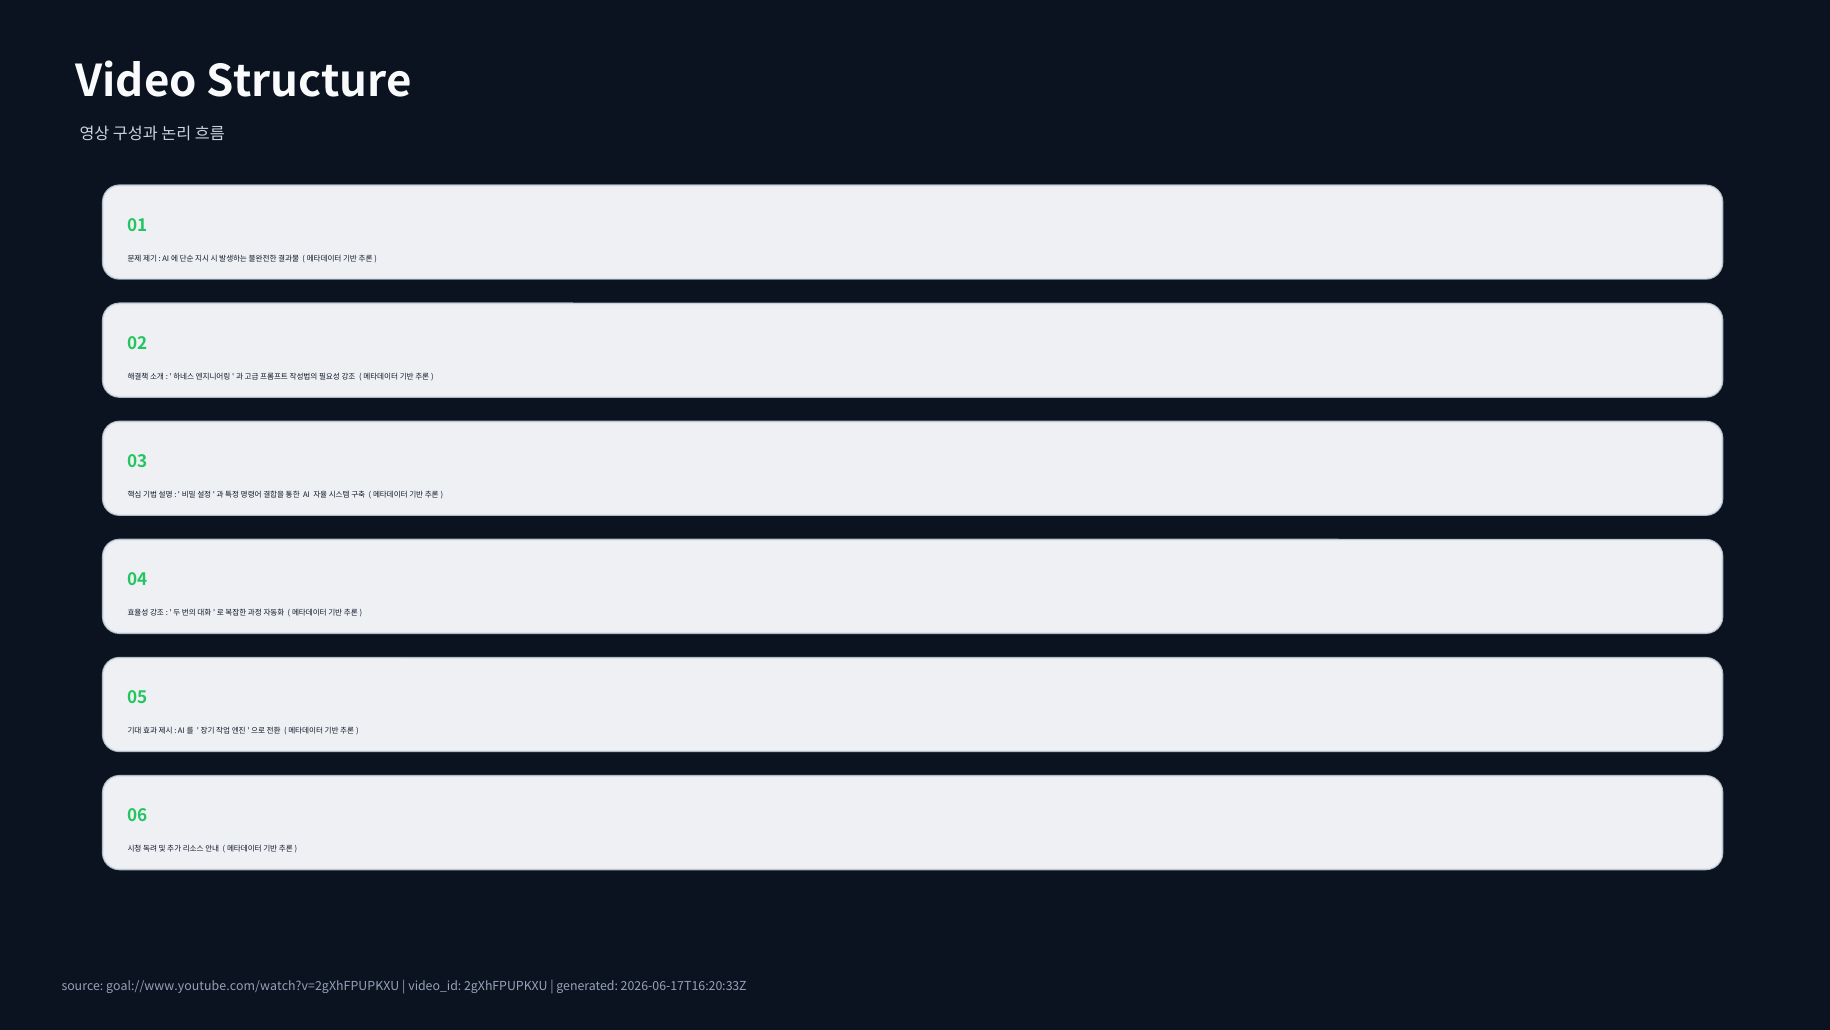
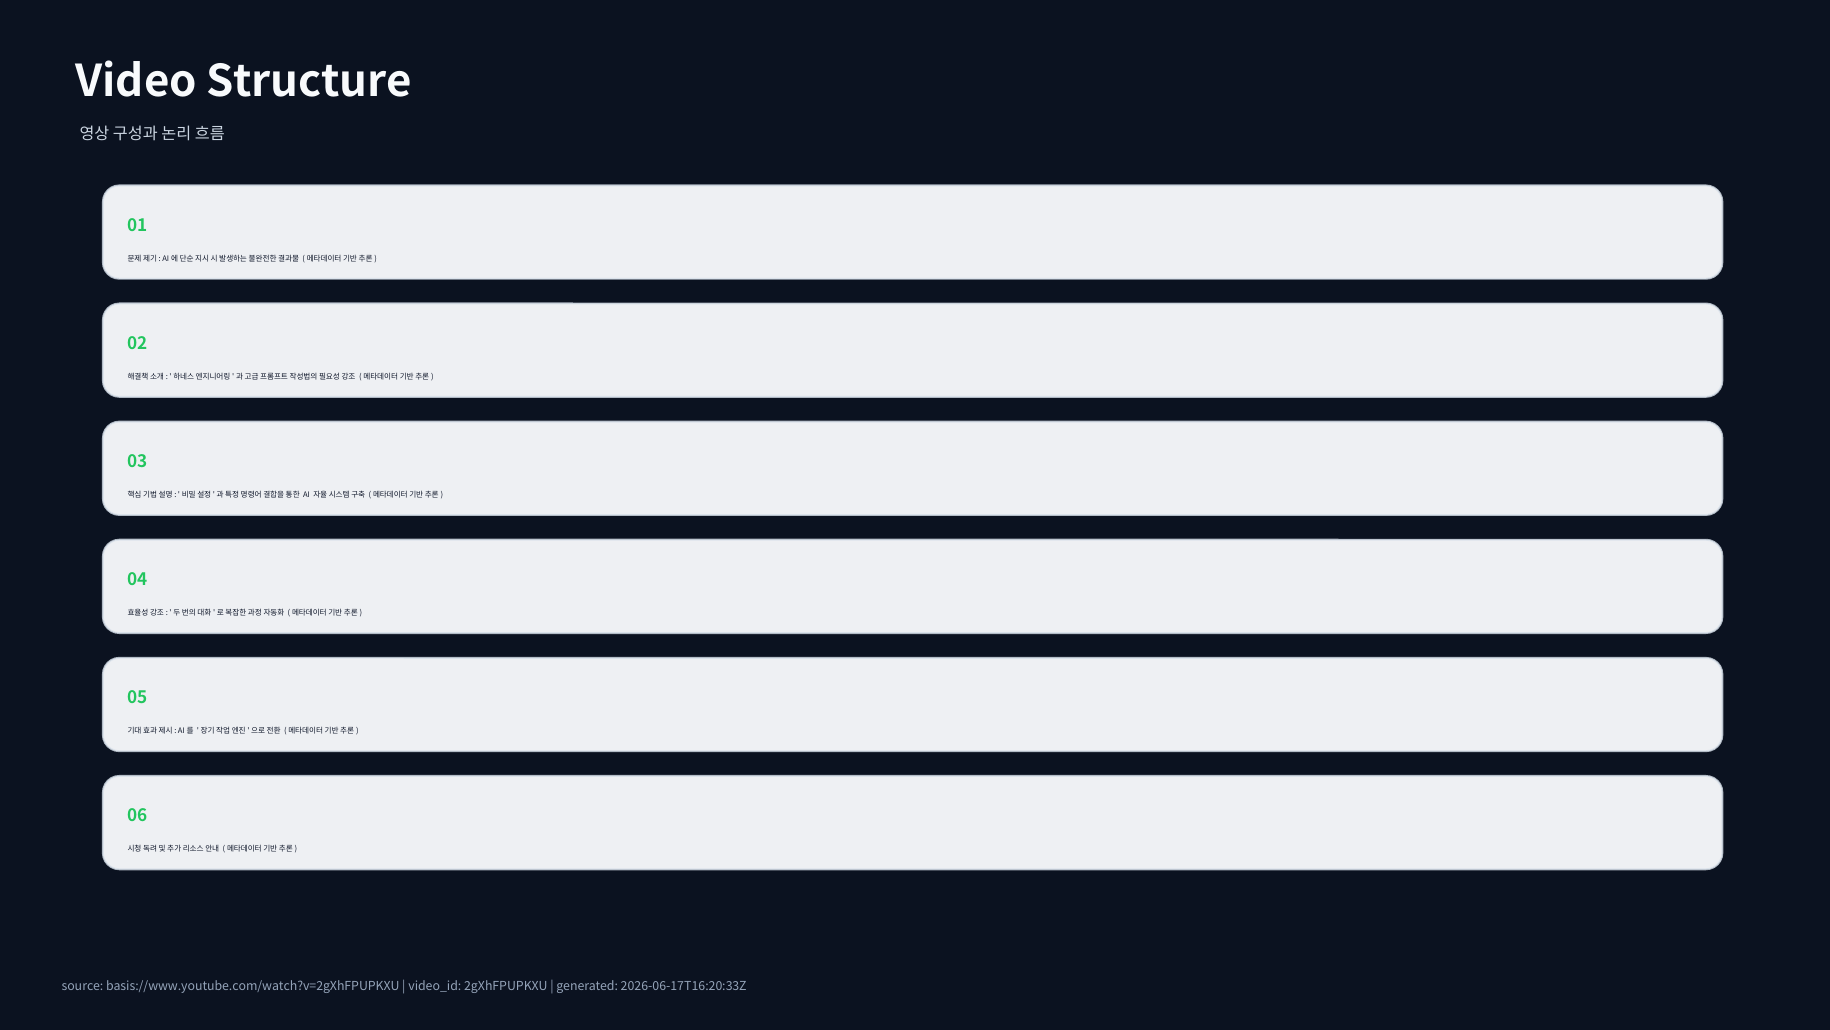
goal://www.youtube.com/watch?v=2gXhFPUPKXU: goal://www.youtube.com/watch?v=2gXhFPUPKXU -> basis://www.youtube.com/watch?v=2gXhFPUPKXU
